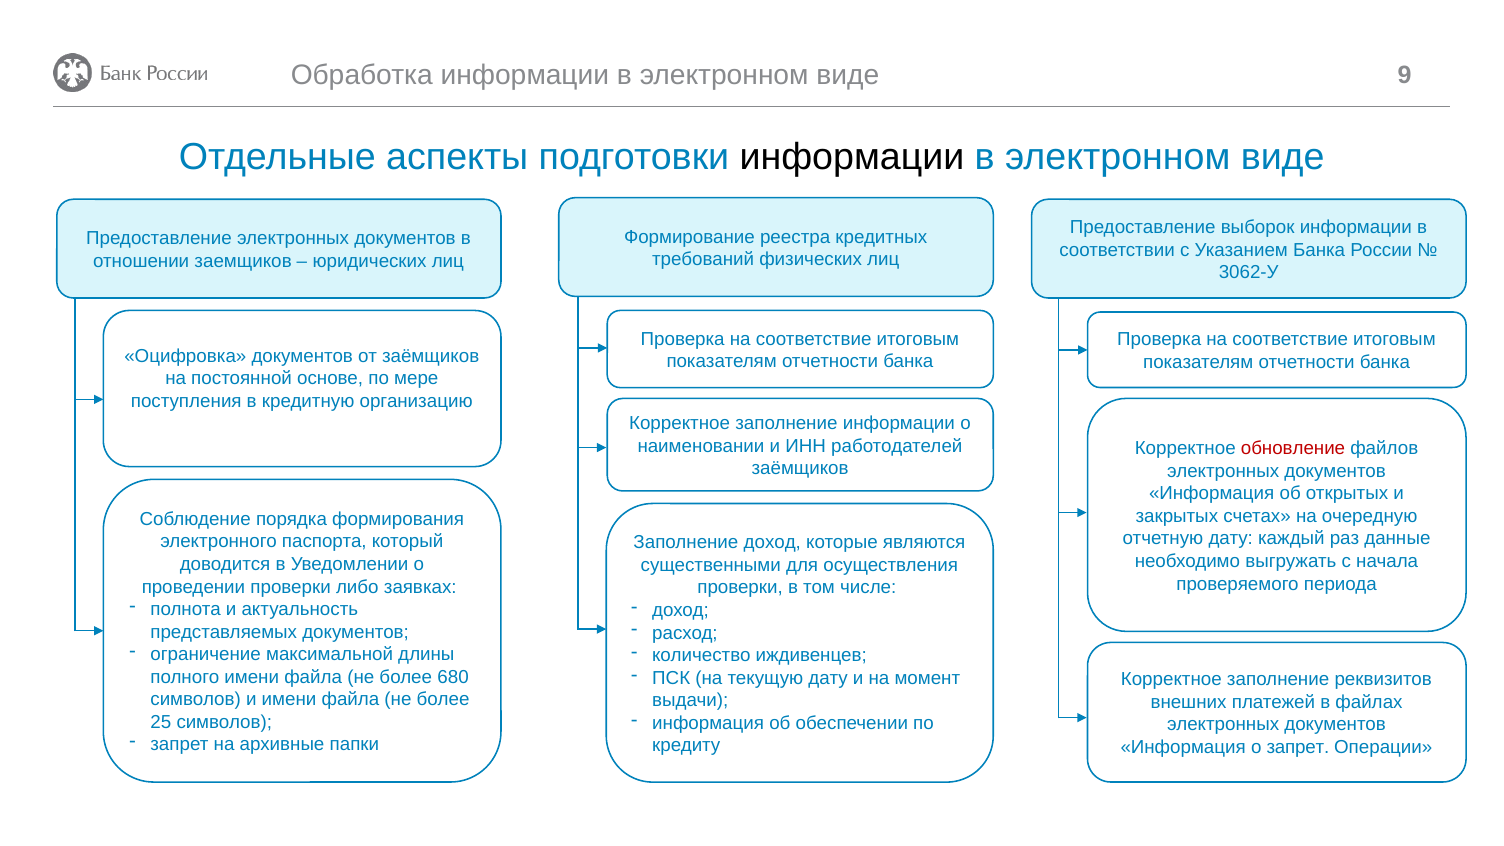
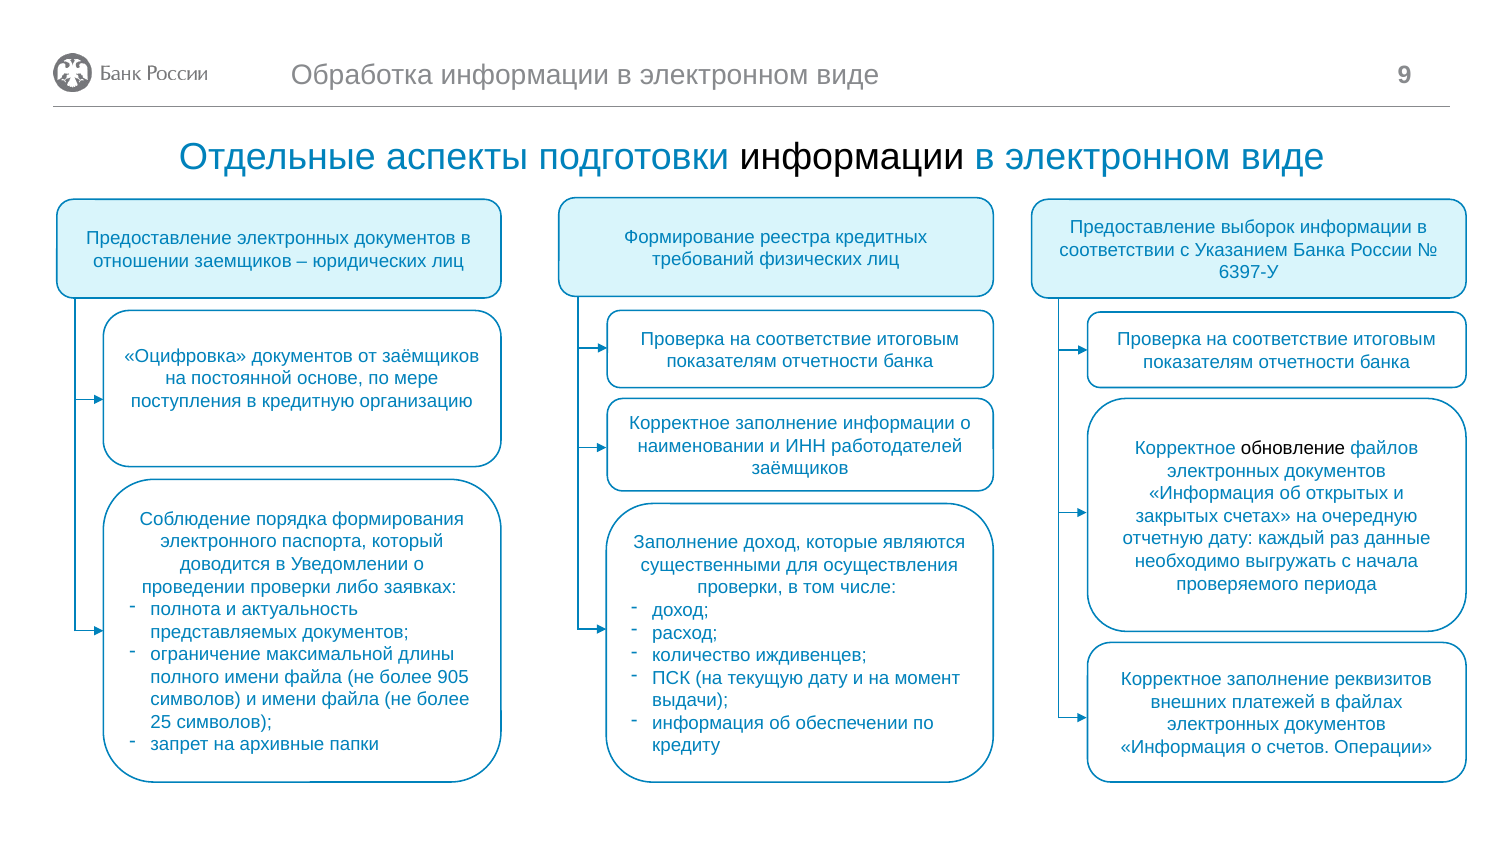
3062-У: 3062-У -> 6397-У
обновление colour: red -> black
680: 680 -> 905
о запрет: запрет -> счетов
